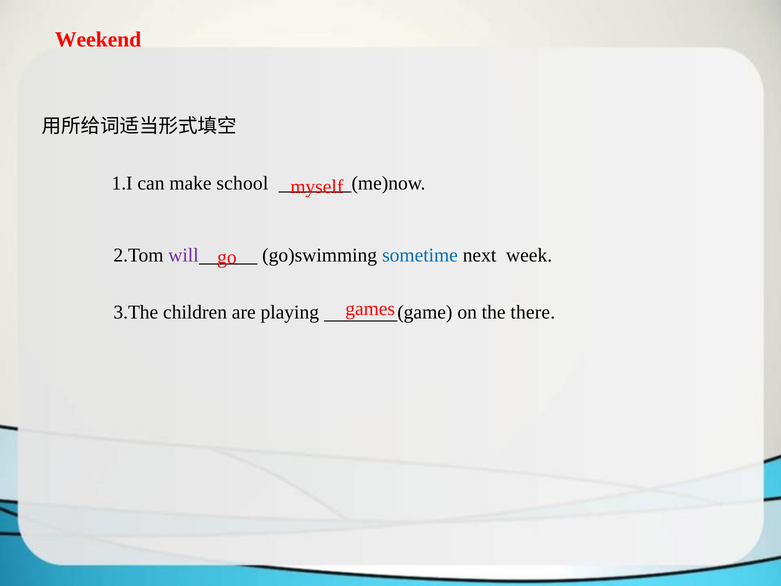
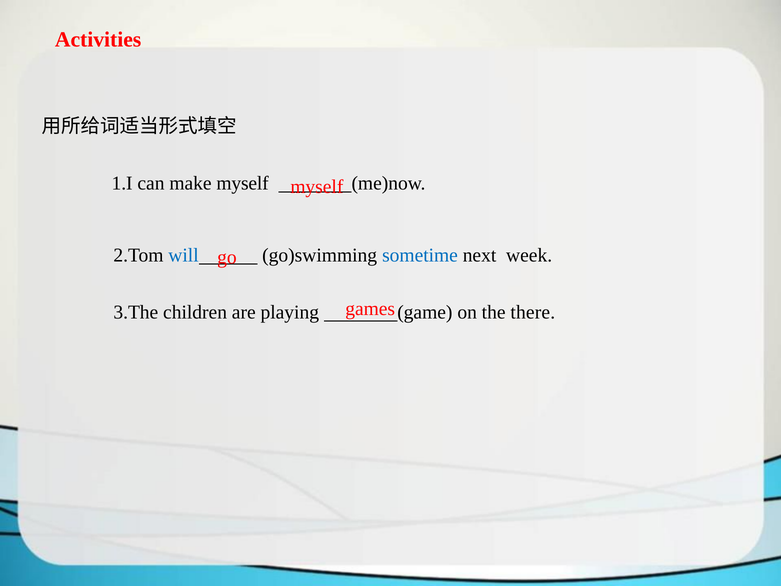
Weekend: Weekend -> Activities
make school: school -> myself
will colour: purple -> blue
